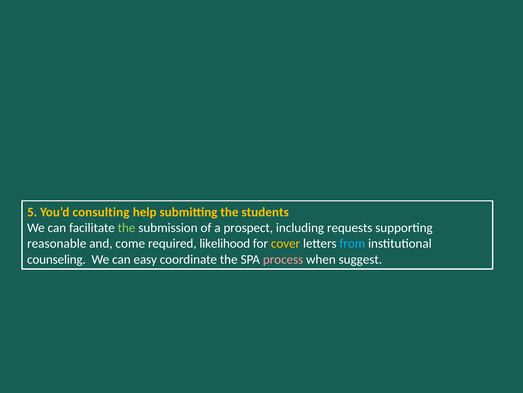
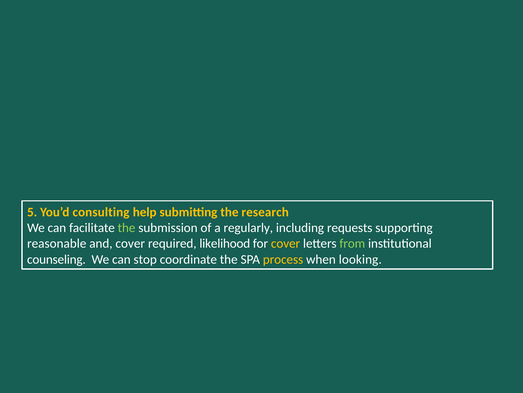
students: students -> research
prospect: prospect -> regularly
and come: come -> cover
from colour: light blue -> light green
easy: easy -> stop
process colour: pink -> yellow
suggest: suggest -> looking
